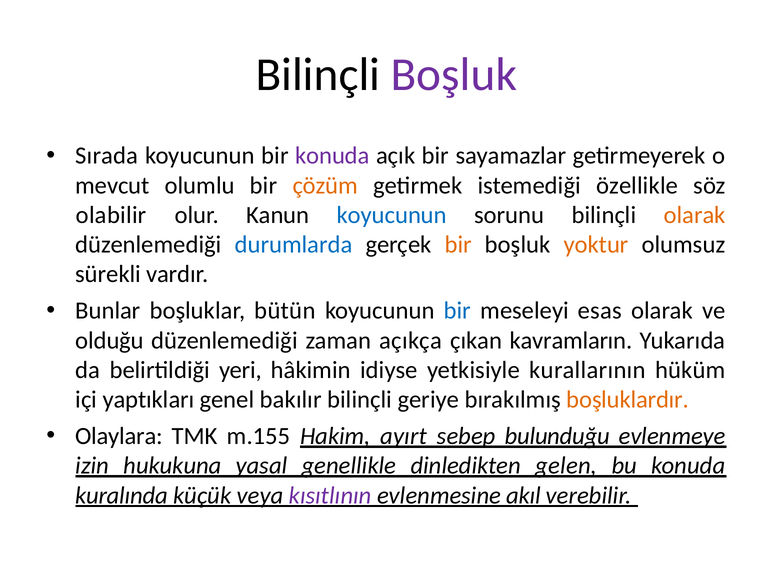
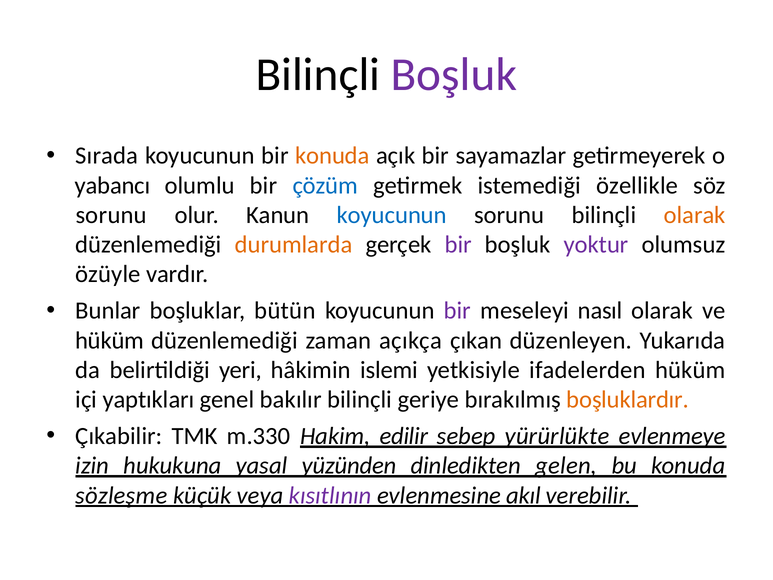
konuda at (332, 156) colour: purple -> orange
mevcut: mevcut -> yabancı
çözüm colour: orange -> blue
olabilir at (111, 215): olabilir -> sorunu
durumlarda colour: blue -> orange
bir at (458, 245) colour: orange -> purple
yoktur colour: orange -> purple
sürekli: sürekli -> özüyle
bir at (457, 311) colour: blue -> purple
esas: esas -> nasıl
olduğu at (110, 340): olduğu -> hüküm
kavramların: kavramların -> düzenleyen
idiyse: idiyse -> islemi
kurallarının: kurallarının -> ifadelerden
Olaylara: Olaylara -> Çıkabilir
m.155: m.155 -> m.330
ayırt: ayırt -> edilir
bulunduğu: bulunduğu -> yürürlükte
genellikle: genellikle -> yüzünden
kuralında: kuralında -> sözleşme
